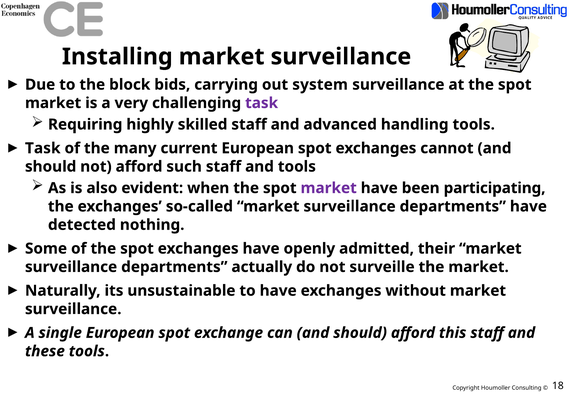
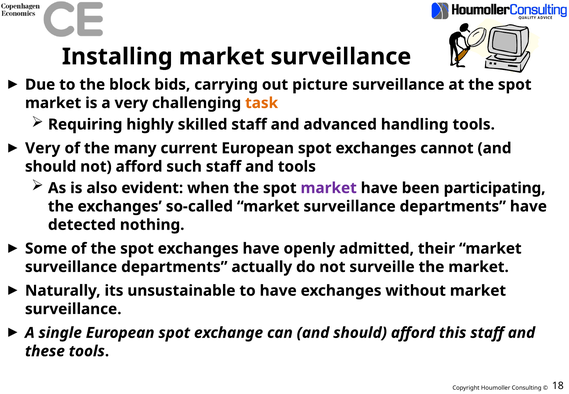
system: system -> picture
task at (262, 103) colour: purple -> orange
Task at (43, 148): Task -> Very
